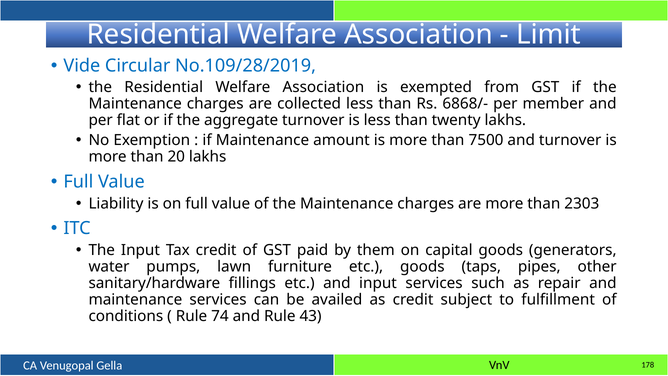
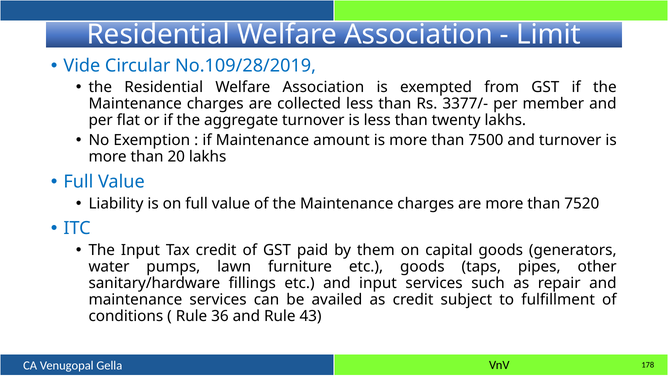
6868/-: 6868/- -> 3377/-
2303: 2303 -> 7520
74: 74 -> 36
